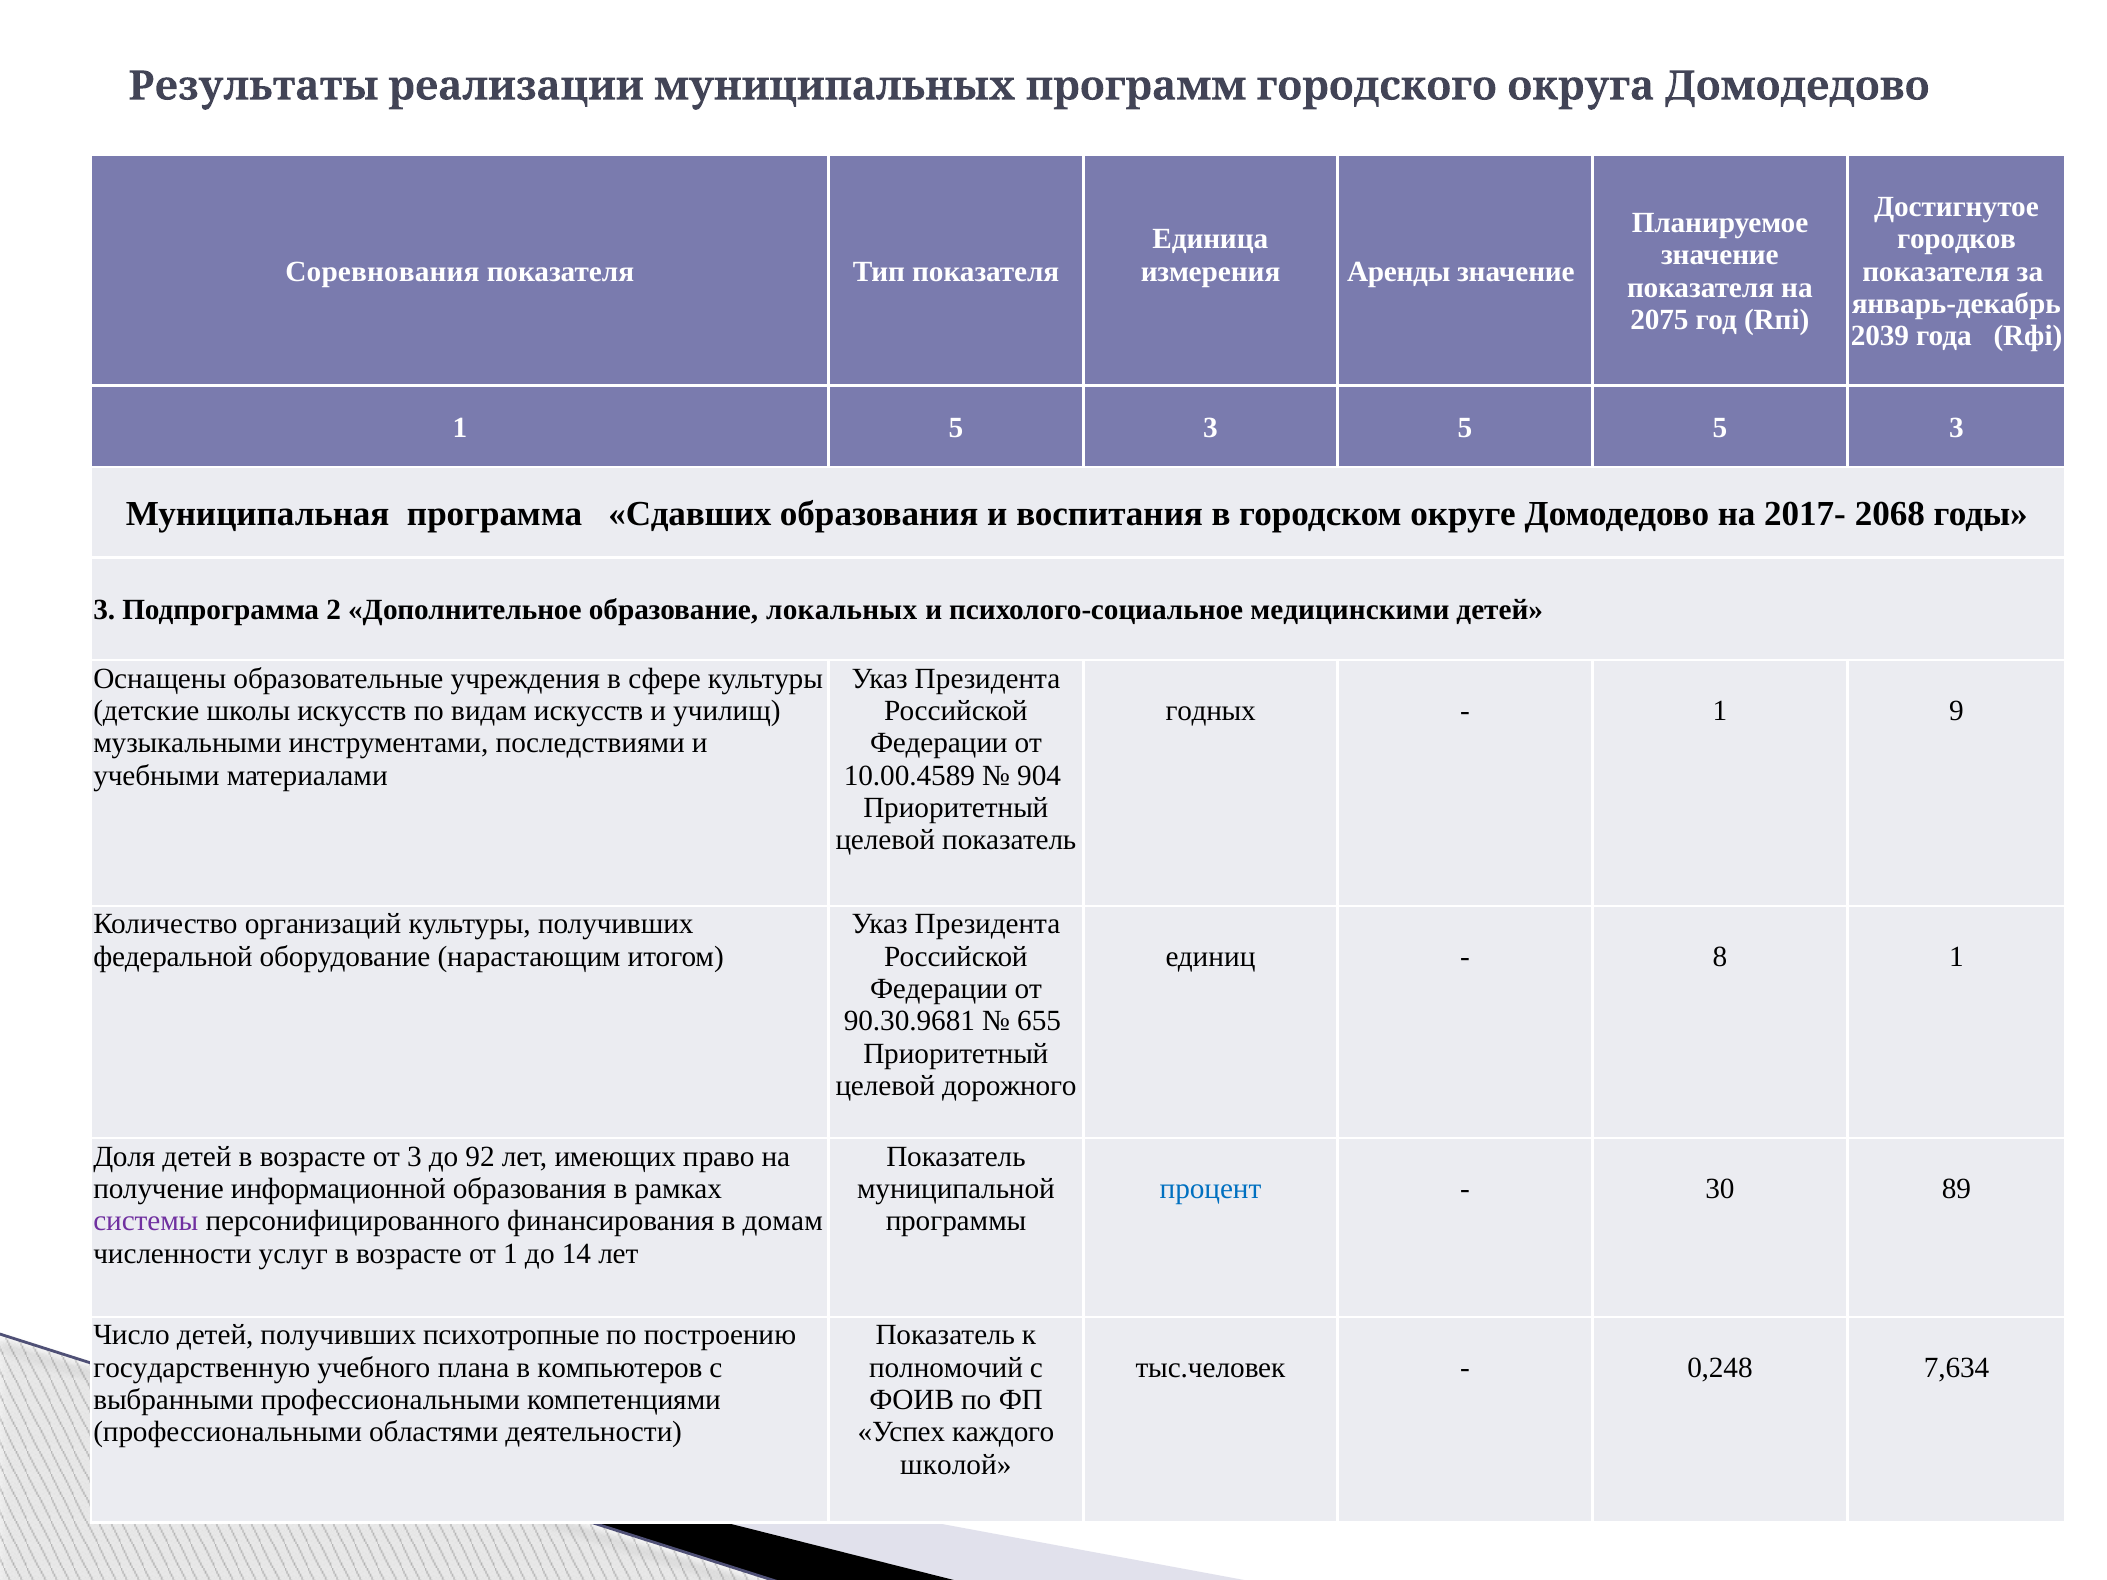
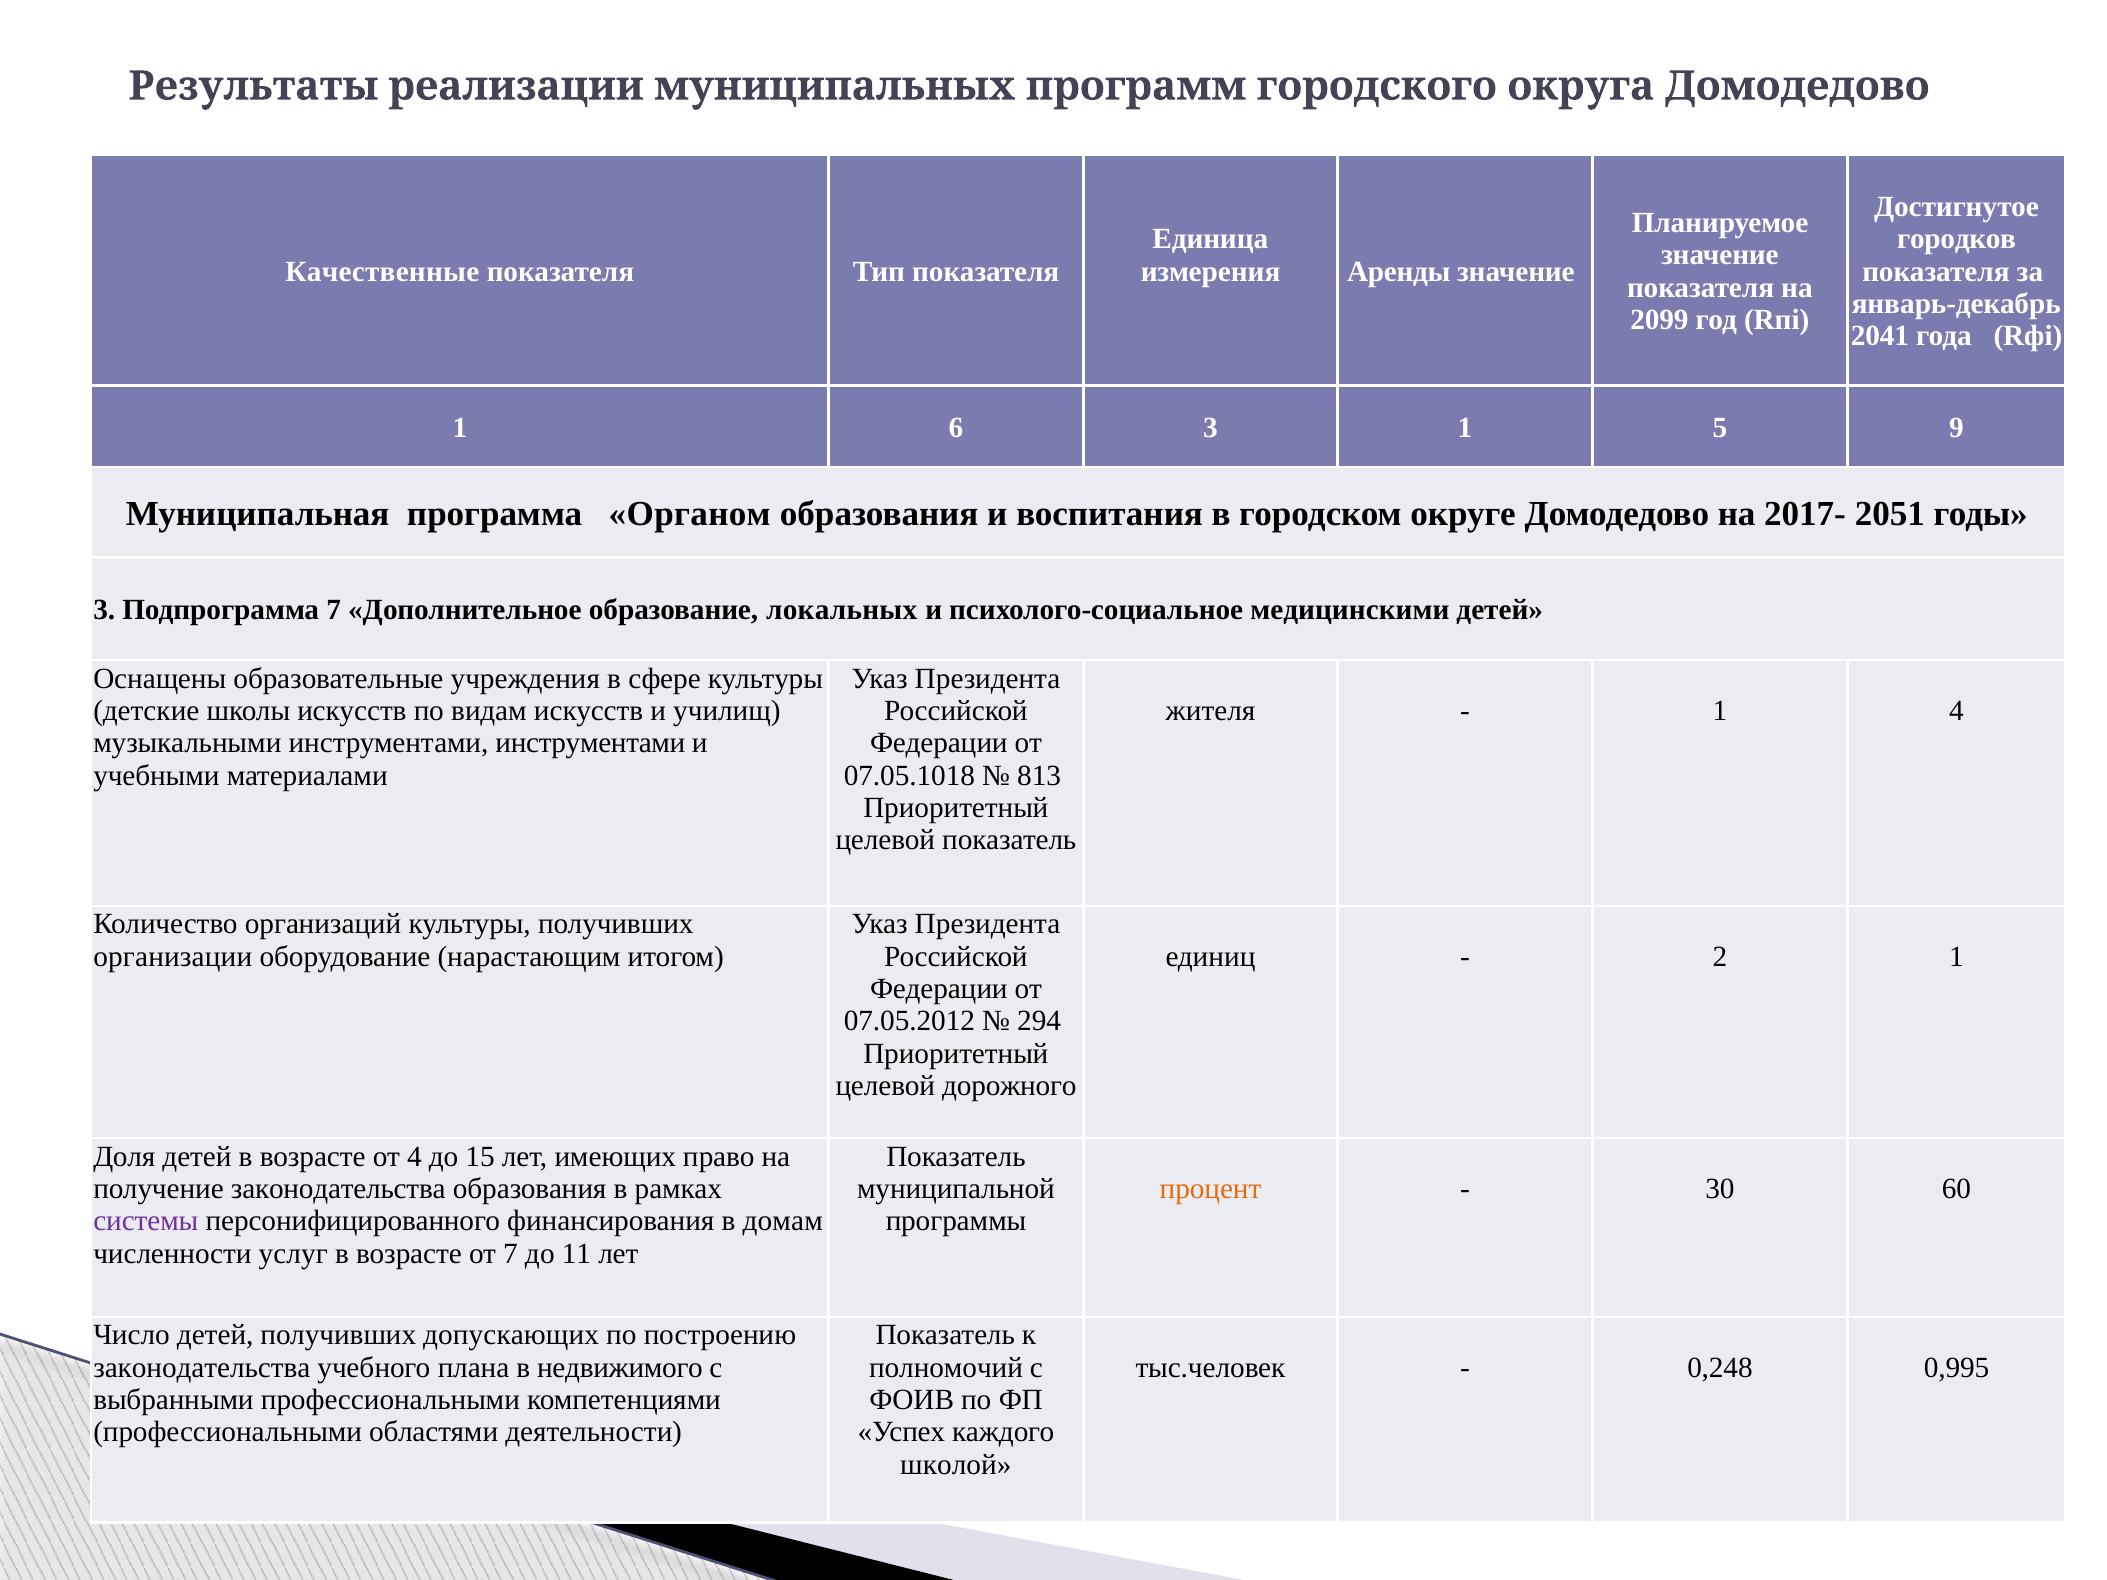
Соревнования: Соревнования -> Качественные
2075: 2075 -> 2099
2039: 2039 -> 2041
1 5: 5 -> 6
3 5: 5 -> 1
3 at (1957, 427): 3 -> 9
Сдавших: Сдавших -> Органом
2068: 2068 -> 2051
Подпрограмма 2: 2 -> 7
годных: годных -> жителя
1 9: 9 -> 4
инструментами последствиями: последствиями -> инструментами
10.00.4589: 10.00.4589 -> 07.05.1018
904: 904 -> 813
федеральной: федеральной -> организации
8: 8 -> 2
90.30.9681: 90.30.9681 -> 07.05.2012
655: 655 -> 294
от 3: 3 -> 4
92: 92 -> 15
получение информационной: информационной -> законодательства
процент colour: blue -> orange
89: 89 -> 60
от 1: 1 -> 7
14: 14 -> 11
психотропные: психотропные -> допускающих
государственную at (202, 1368): государственную -> законодательства
компьютеров: компьютеров -> недвижимого
7,634: 7,634 -> 0,995
